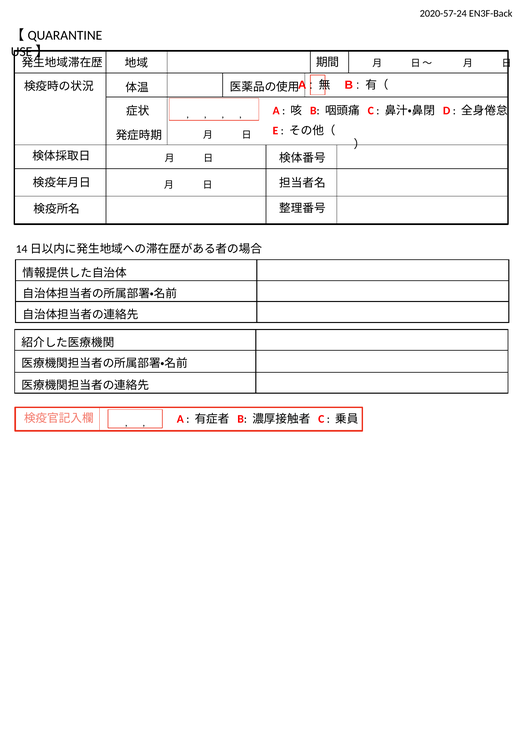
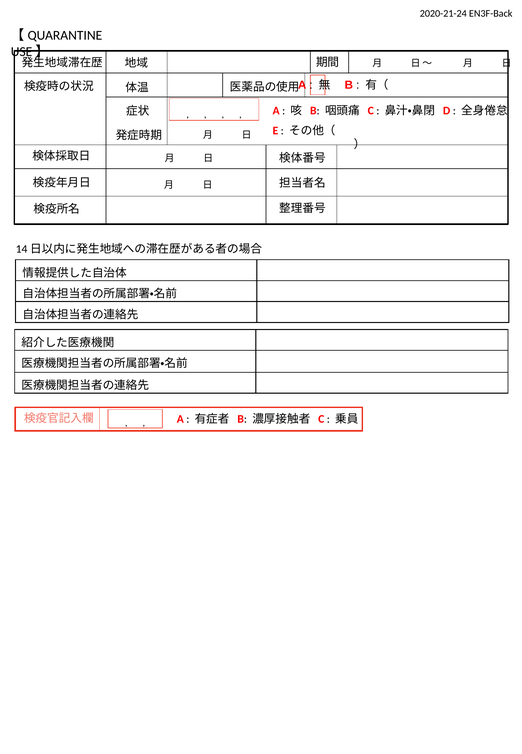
2020-57-24: 2020-57-24 -> 2020-21-24
